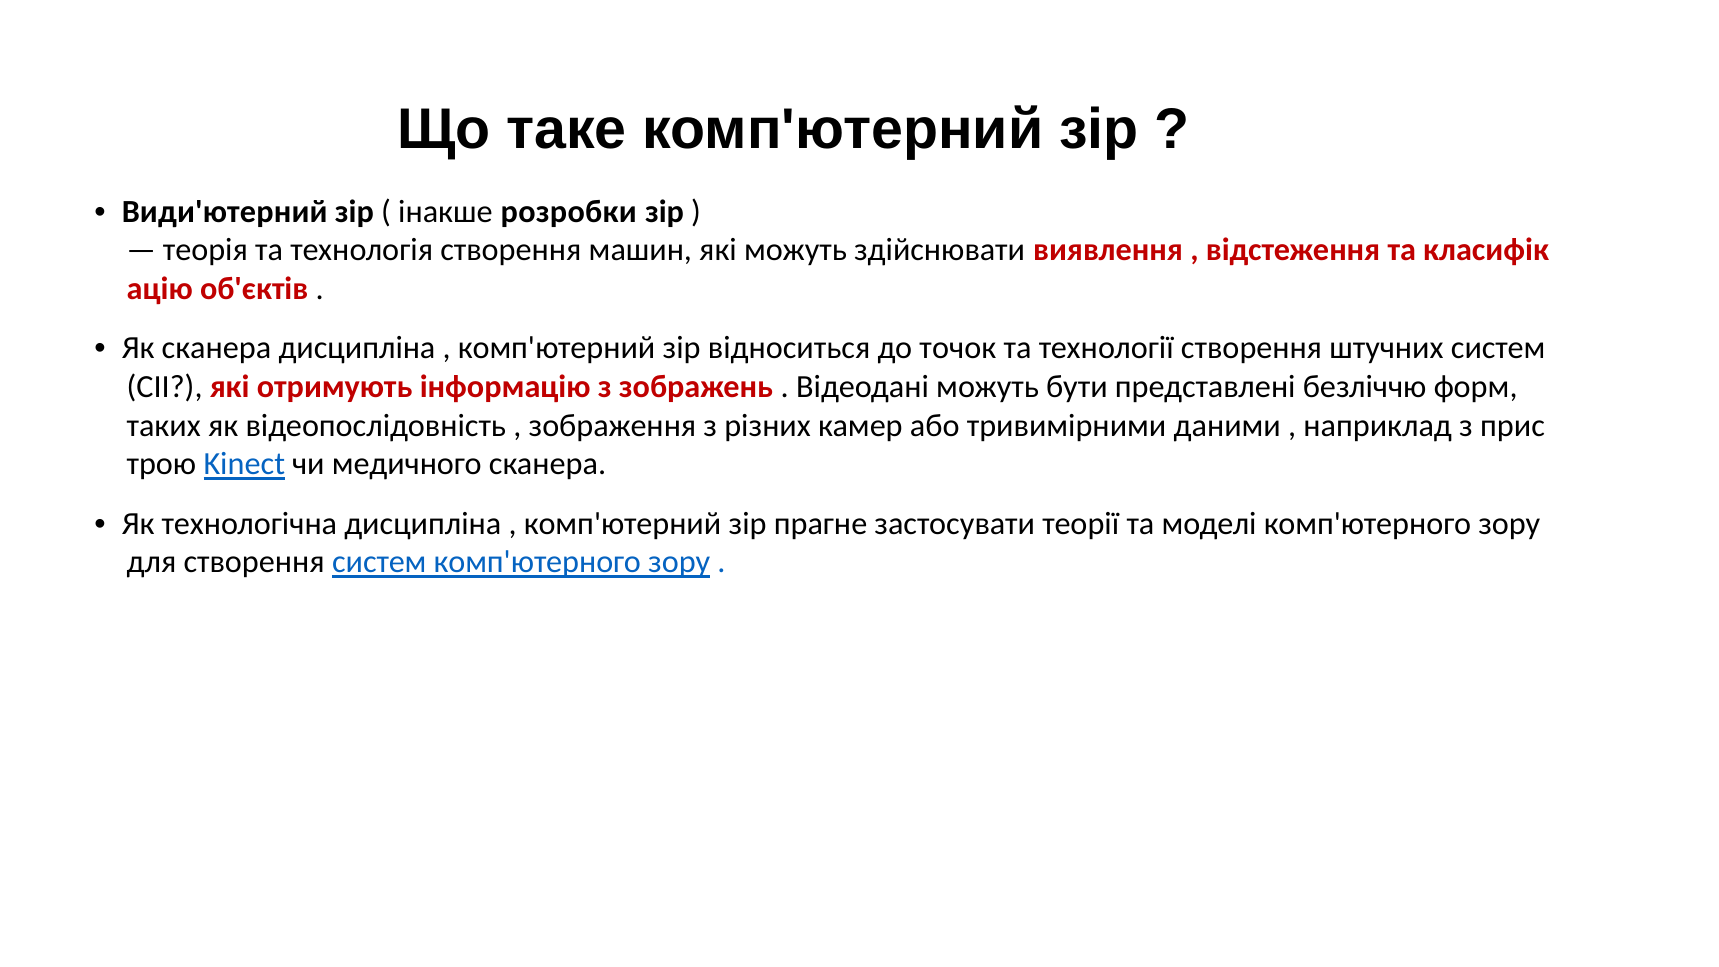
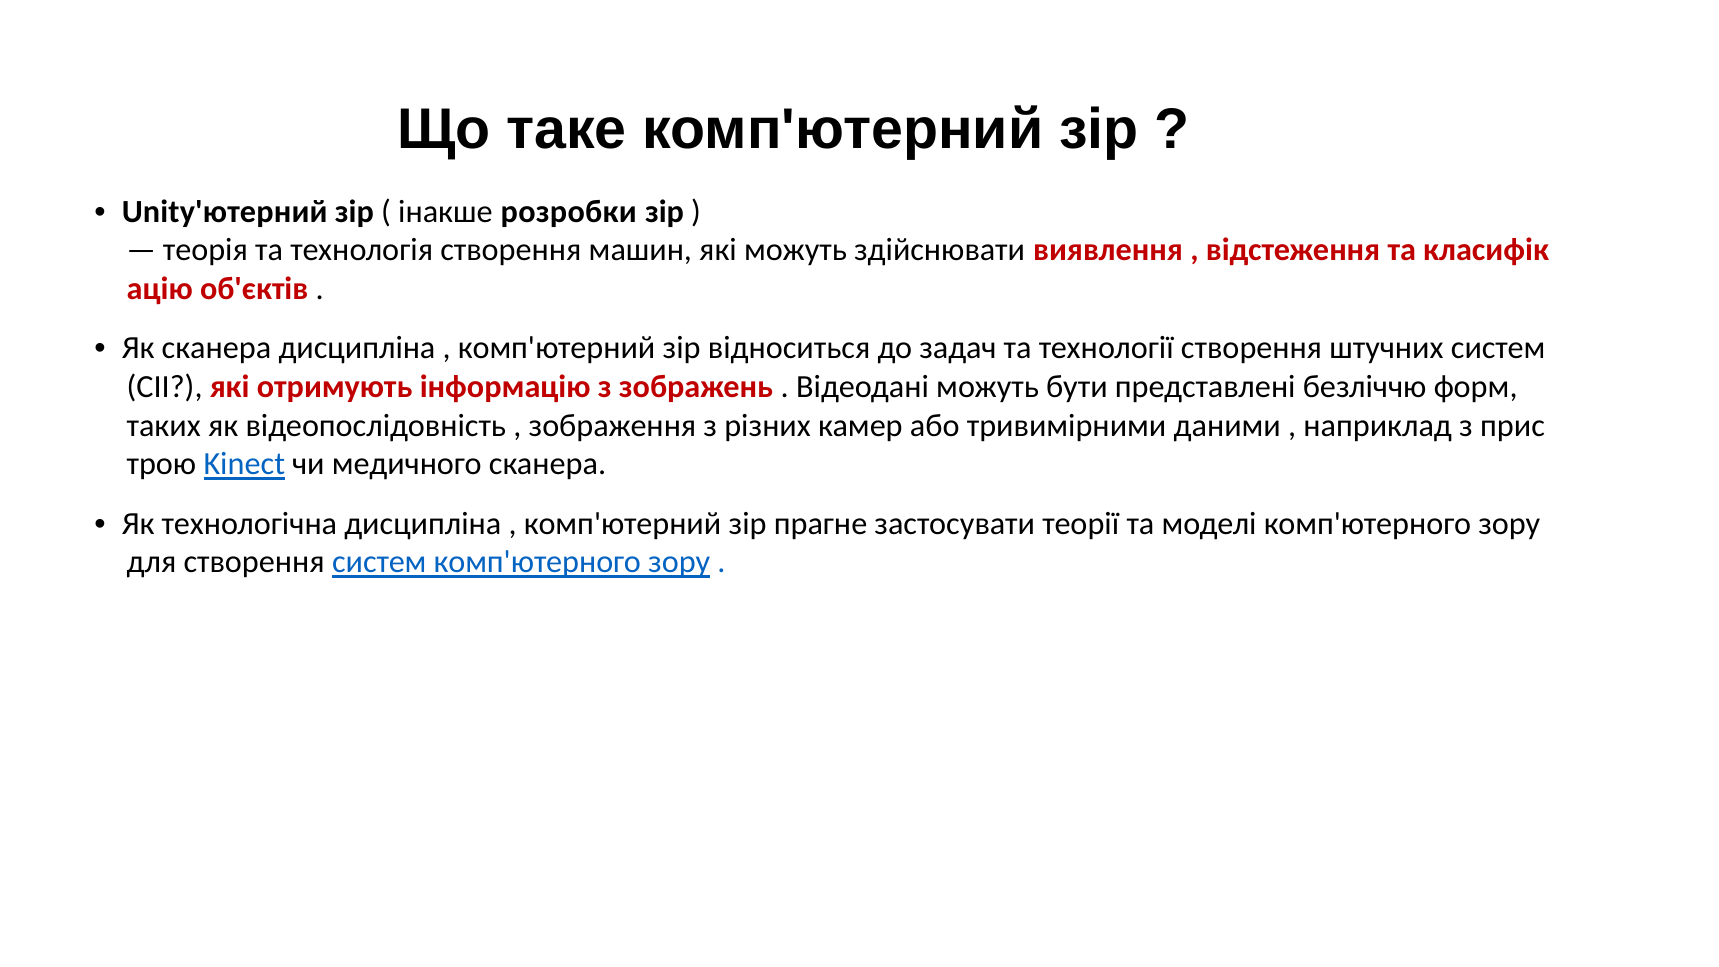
Види'ютерний: Види'ютерний -> Unity'ютерний
точок: точок -> задач
